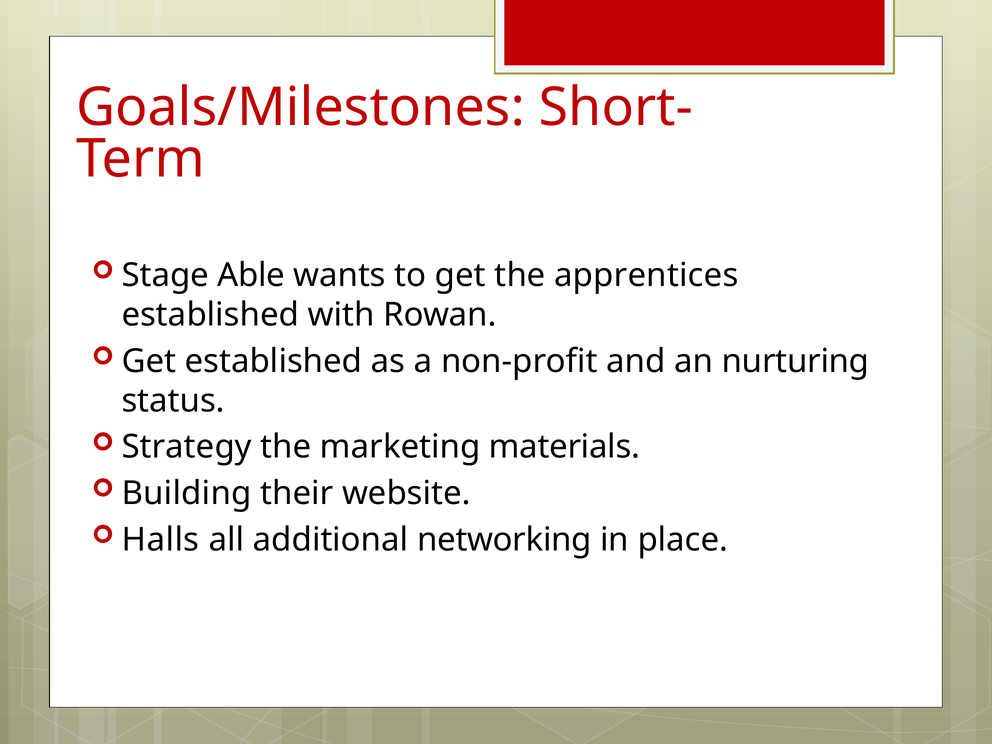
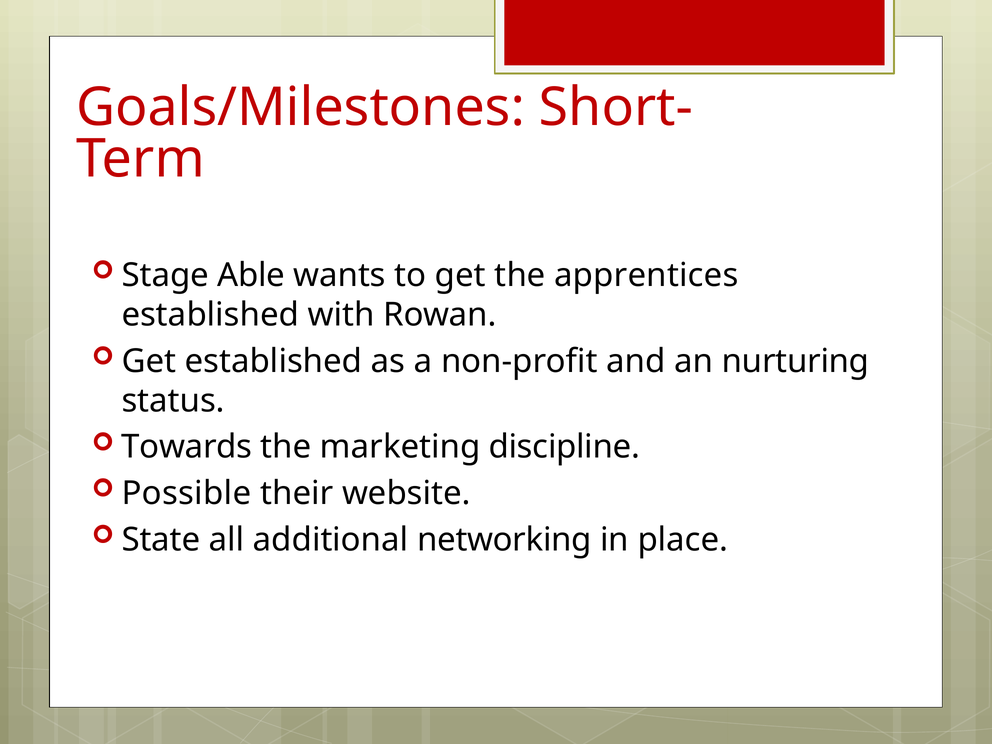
Strategy: Strategy -> Towards
materials: materials -> discipline
Building: Building -> Possible
Halls: Halls -> State
